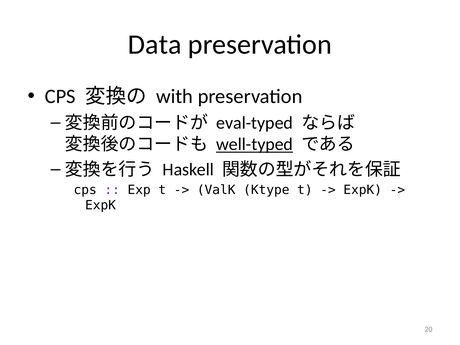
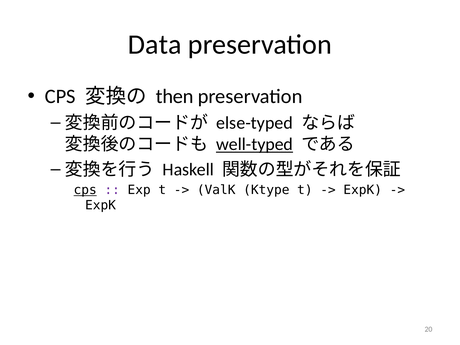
with: with -> then
eval-typed: eval-typed -> else-typed
cps at (85, 190) underline: none -> present
